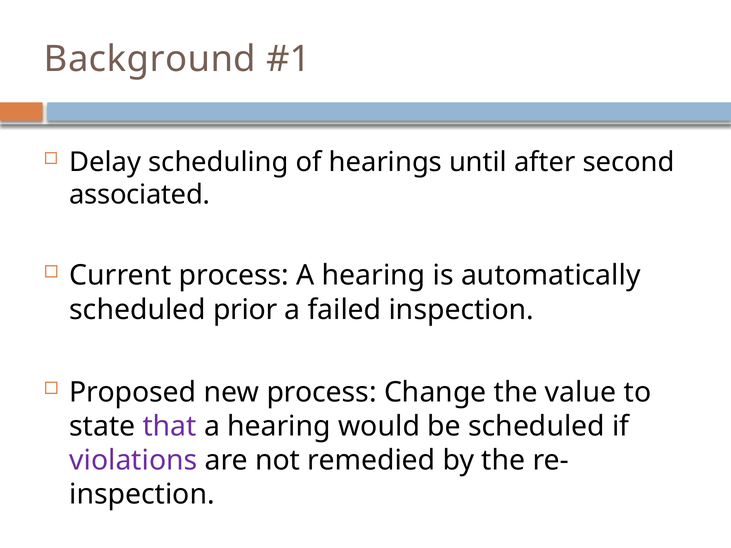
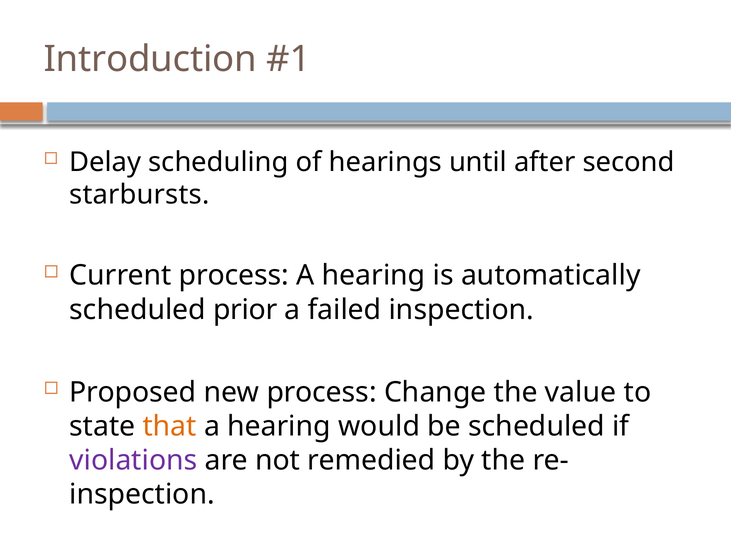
Background: Background -> Introduction
associated: associated -> starbursts
that colour: purple -> orange
